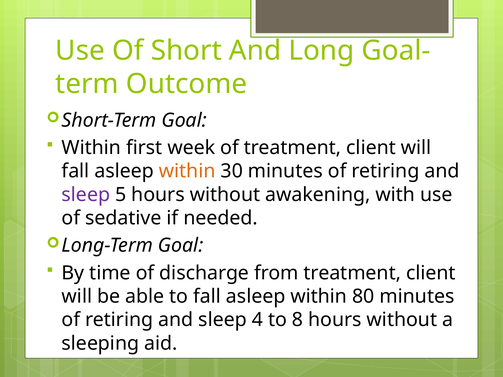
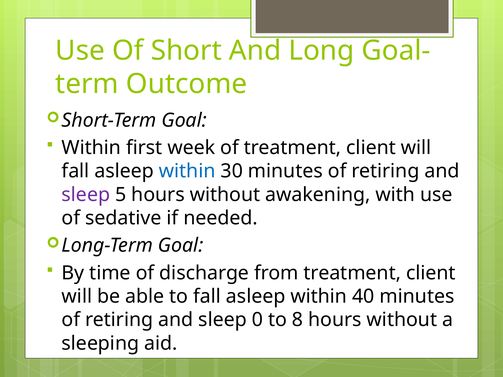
within at (187, 171) colour: orange -> blue
80: 80 -> 40
4: 4 -> 0
